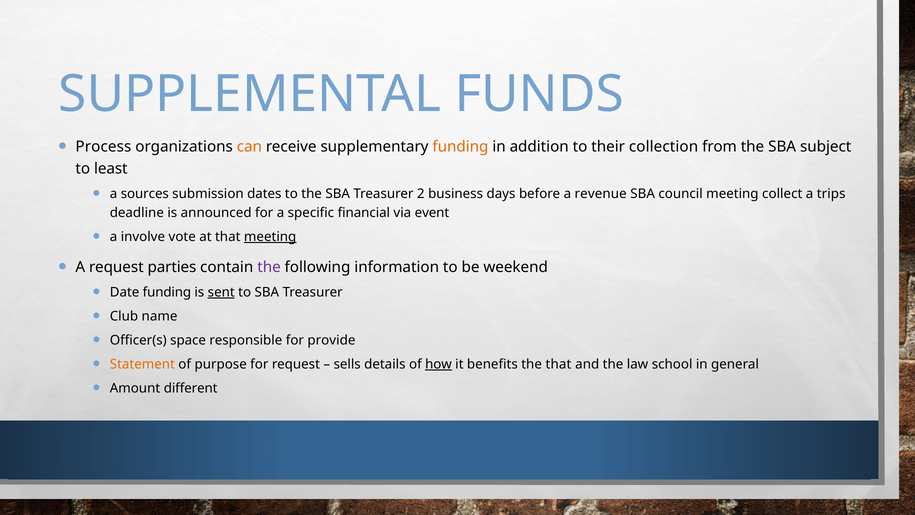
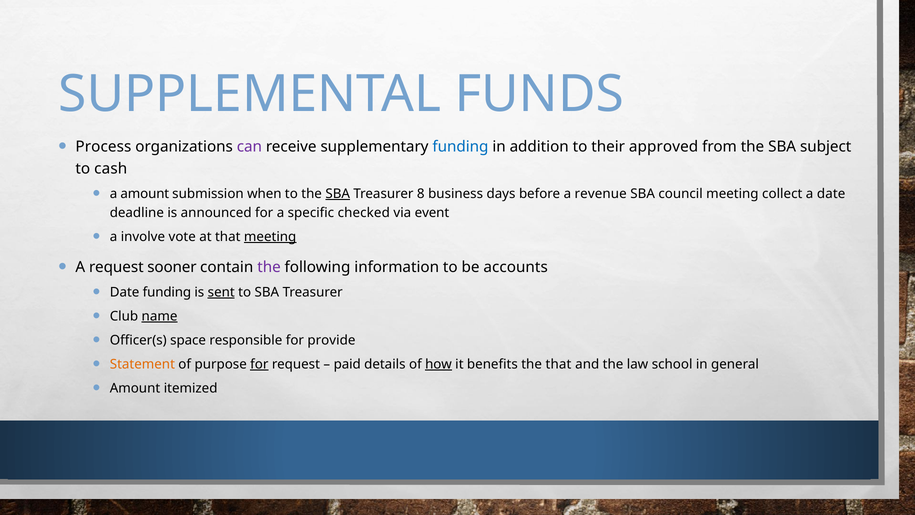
can colour: orange -> purple
funding at (460, 147) colour: orange -> blue
collection: collection -> approved
least: least -> cash
a sources: sources -> amount
dates: dates -> when
SBA at (338, 194) underline: none -> present
2: 2 -> 8
a trips: trips -> date
financial: financial -> checked
parties: parties -> sooner
weekend: weekend -> accounts
name underline: none -> present
for at (259, 364) underline: none -> present
sells: sells -> paid
different: different -> itemized
